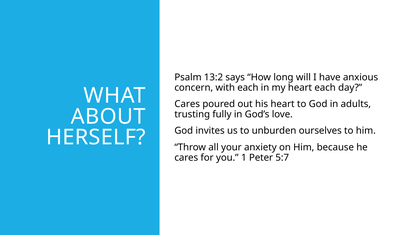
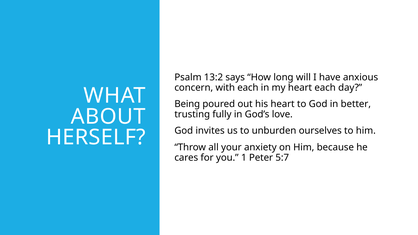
Cares at (187, 104): Cares -> Being
adults: adults -> better
